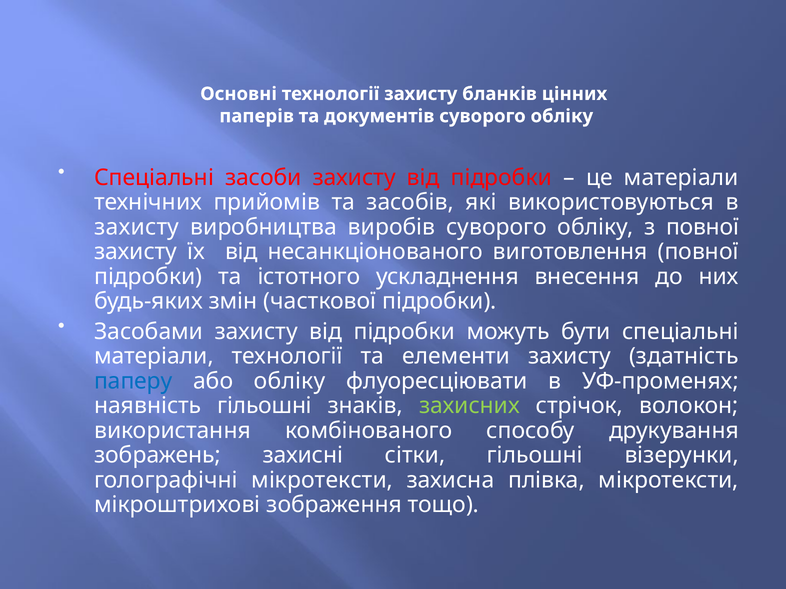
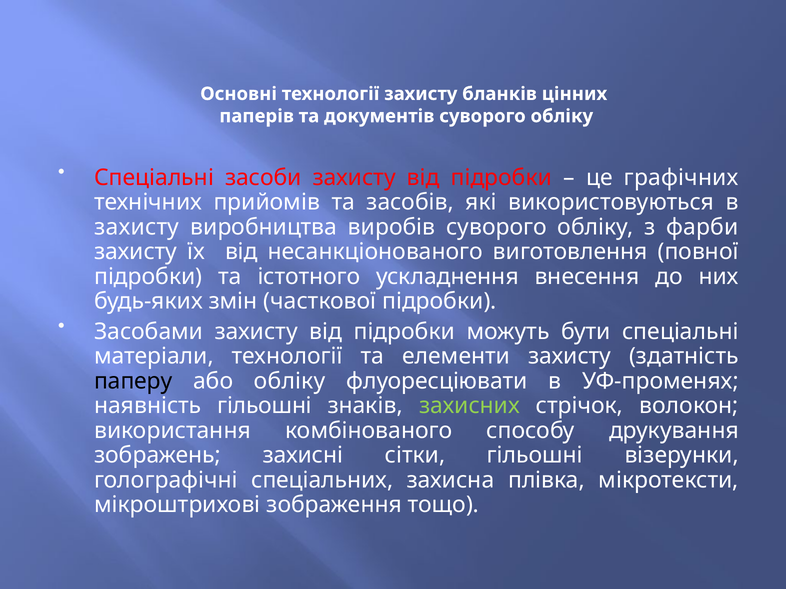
це матеріали: матеріали -> графічних
з повної: повної -> фарби
паперу colour: blue -> black
голографічні мікротексти: мікротексти -> спеціальних
